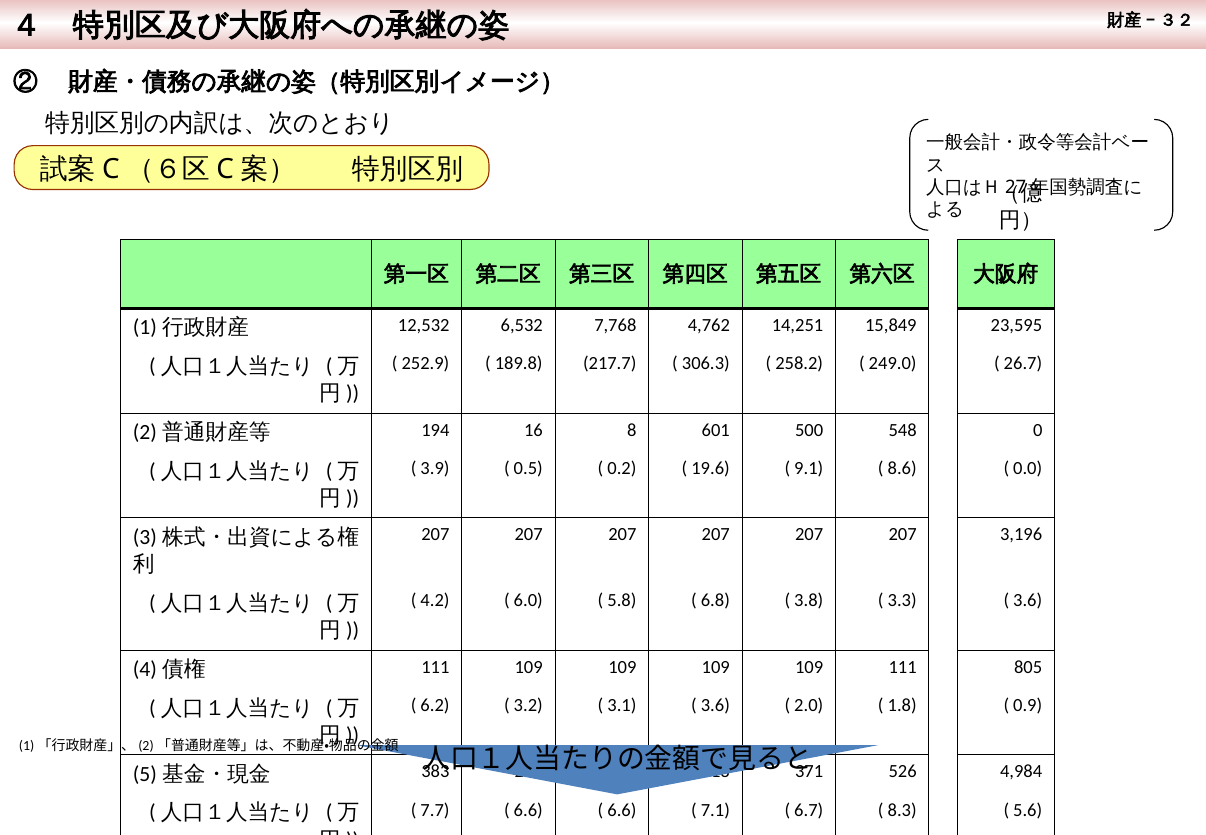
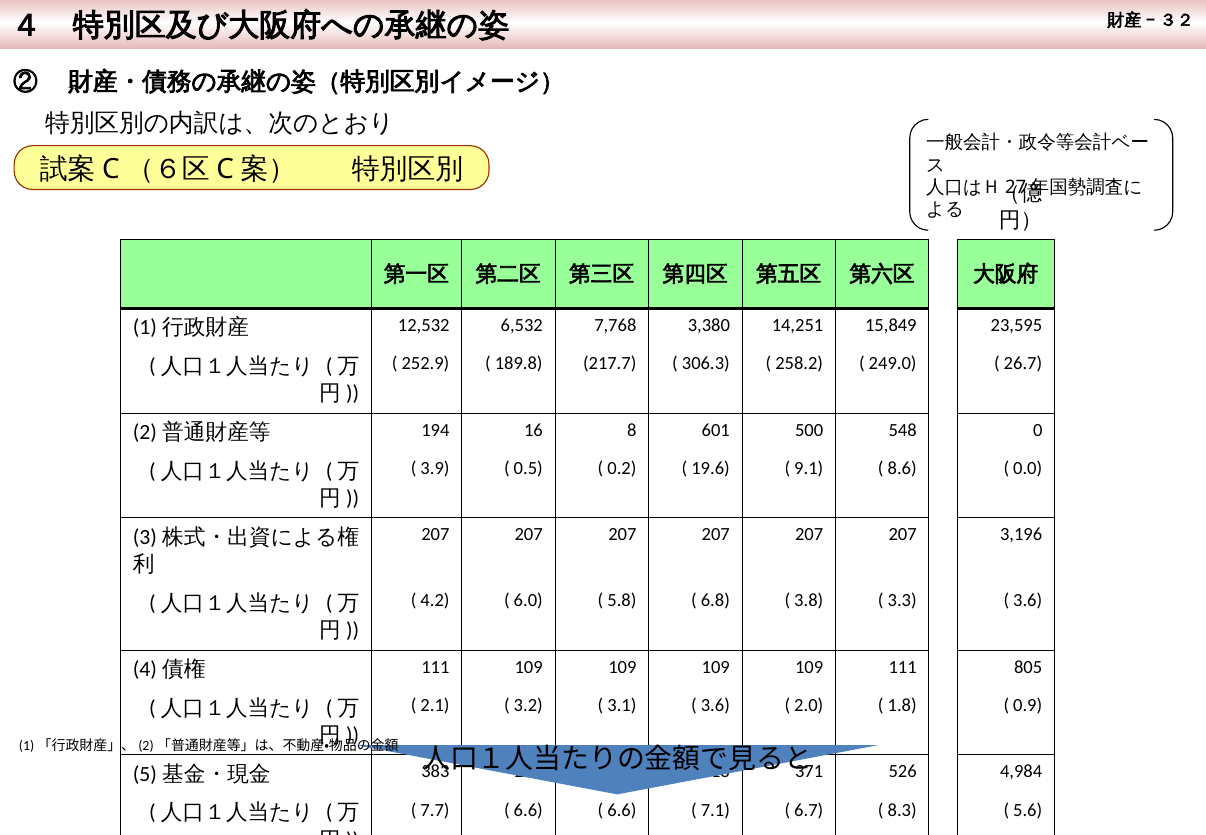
4,762: 4,762 -> 3,380
6.2: 6.2 -> 2.1
